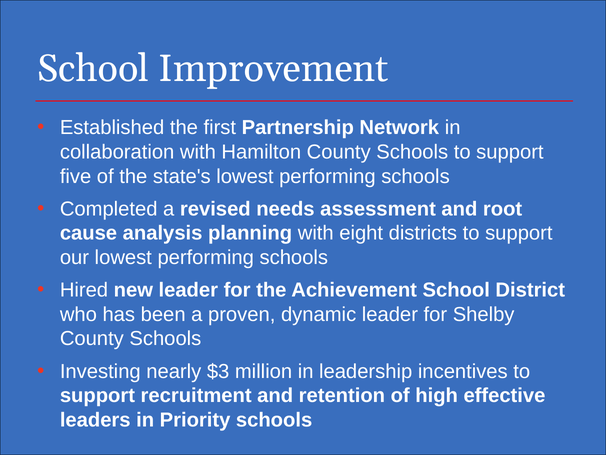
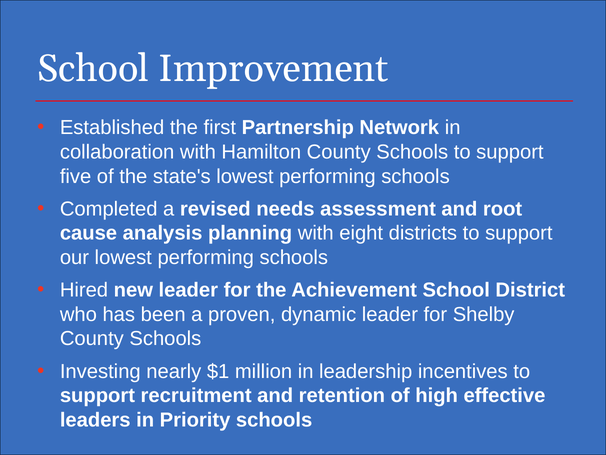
$3: $3 -> $1
